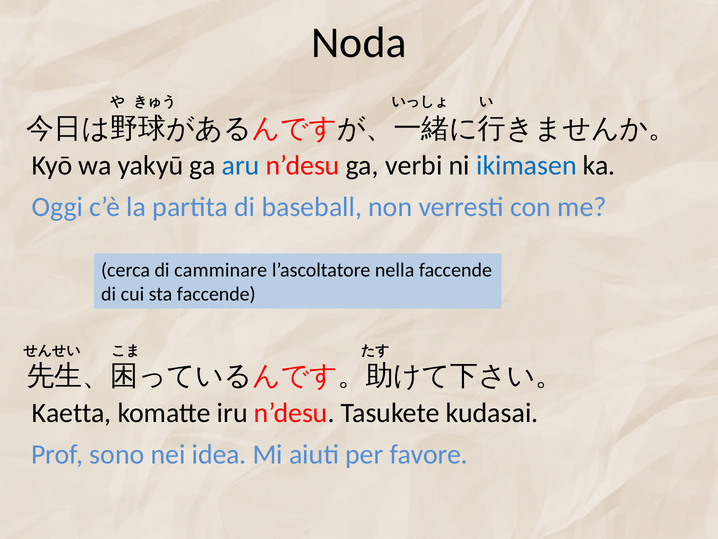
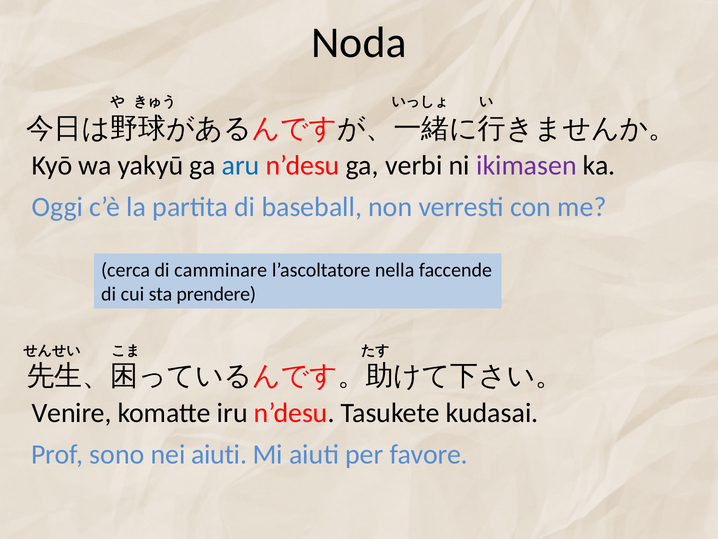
ikimasen colour: blue -> purple
sta faccende: faccende -> prendere
Kaetta: Kaetta -> Venire
nei idea: idea -> aiuti
